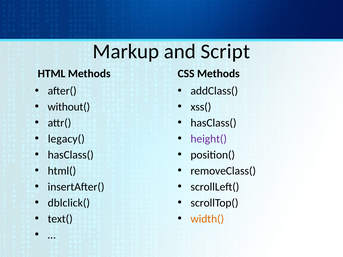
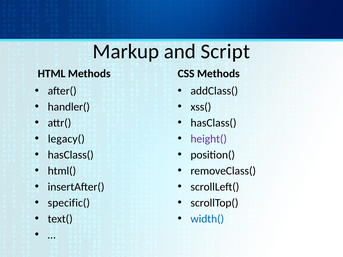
without(: without( -> handler(
dblclick(: dblclick( -> specific(
width( colour: orange -> blue
